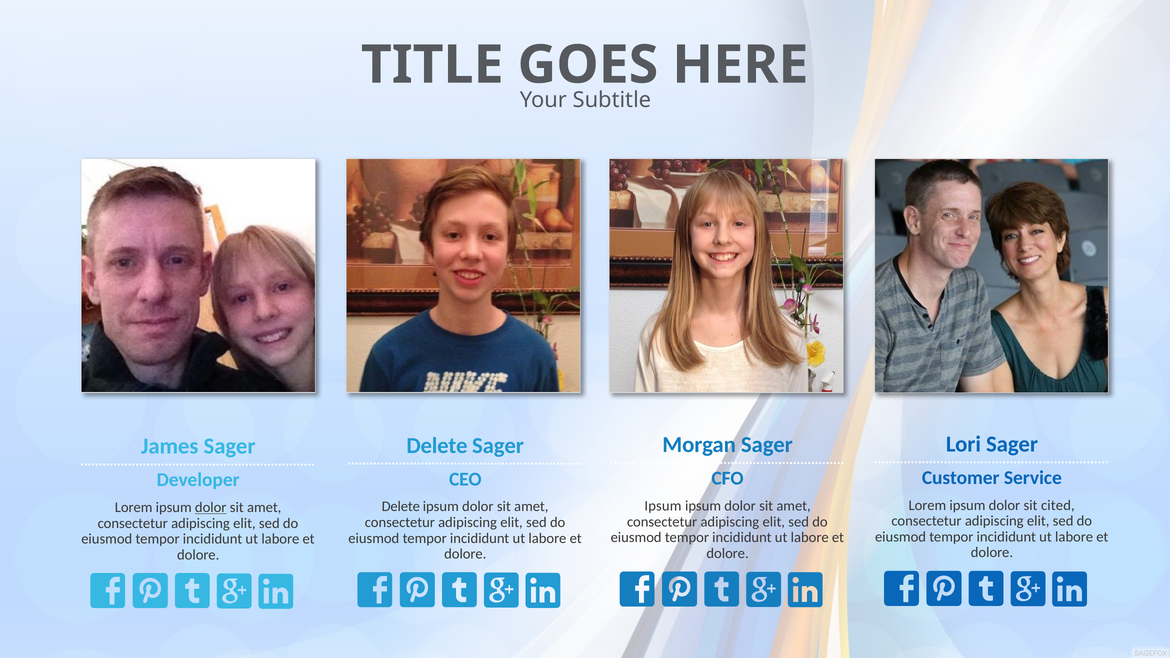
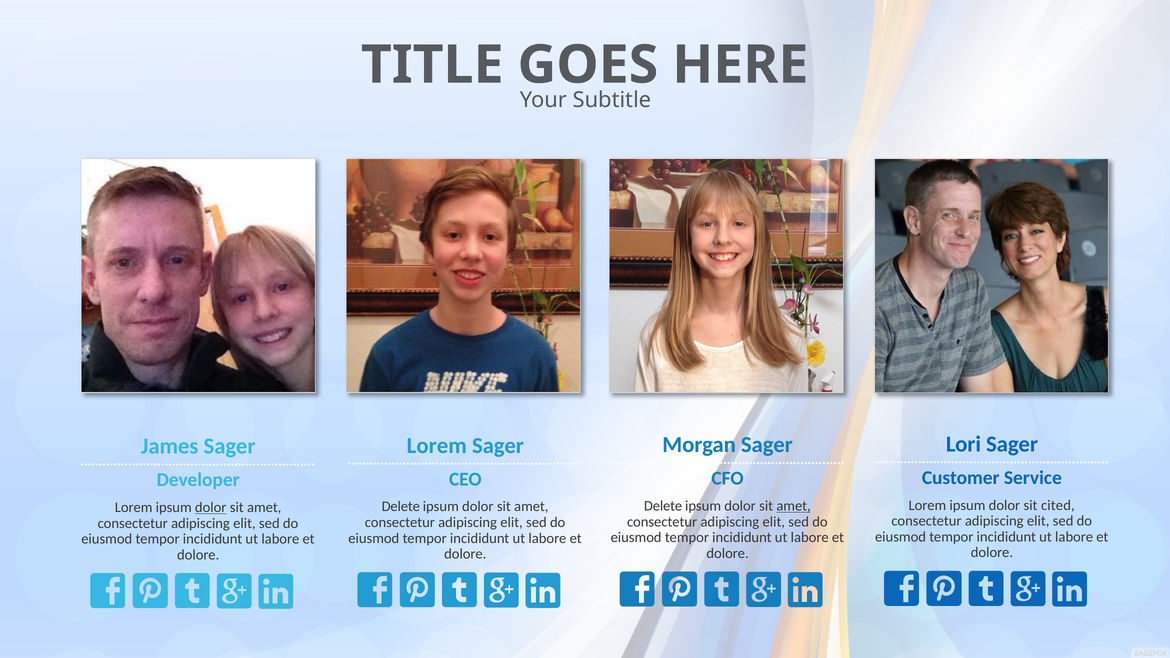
Delete at (437, 446): Delete -> Lorem
Ipsum at (663, 506): Ipsum -> Delete
amet at (794, 506) underline: none -> present
